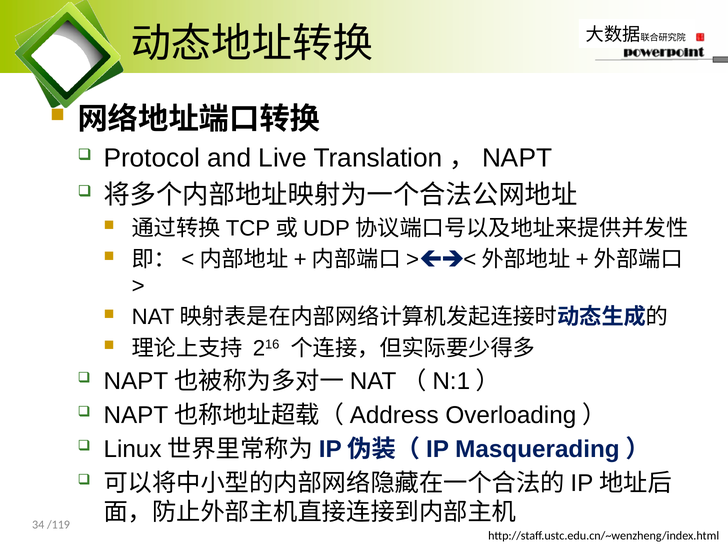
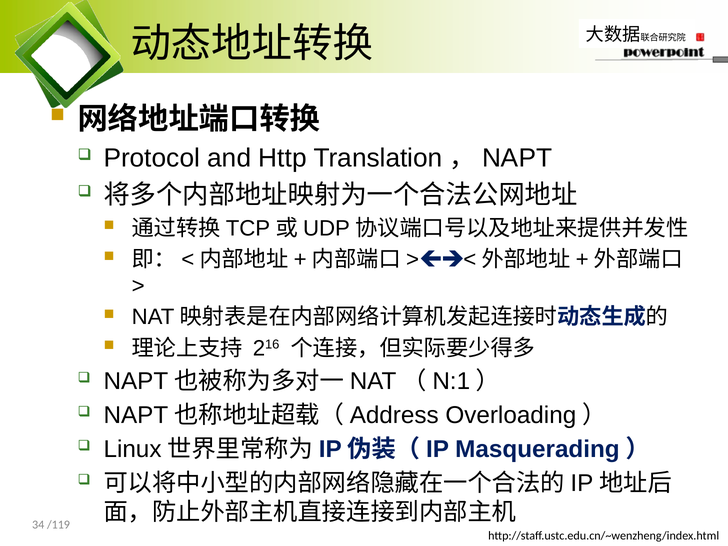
Live: Live -> Http
